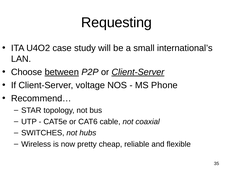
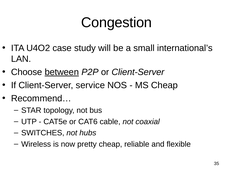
Requesting: Requesting -> Congestion
Client-Server at (138, 72) underline: present -> none
voltage: voltage -> service
MS Phone: Phone -> Cheap
